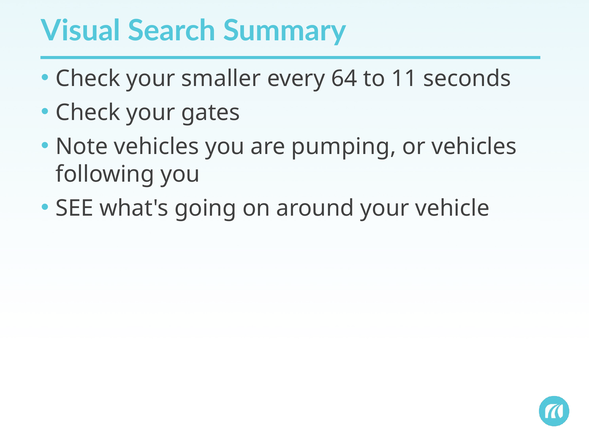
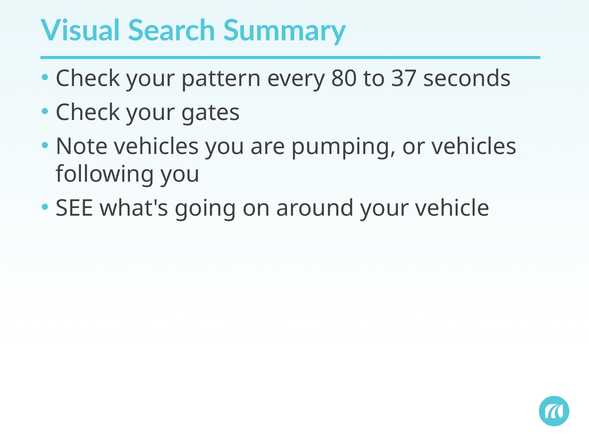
smaller: smaller -> pattern
64: 64 -> 80
11: 11 -> 37
